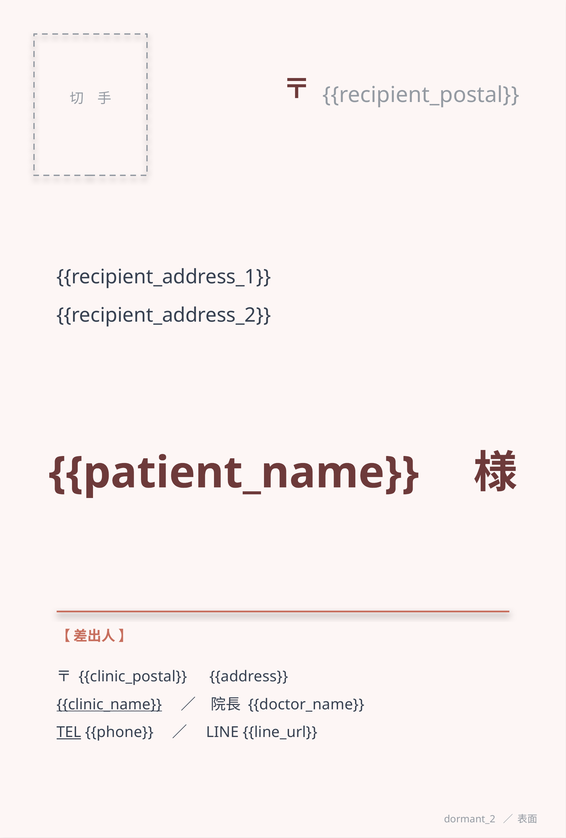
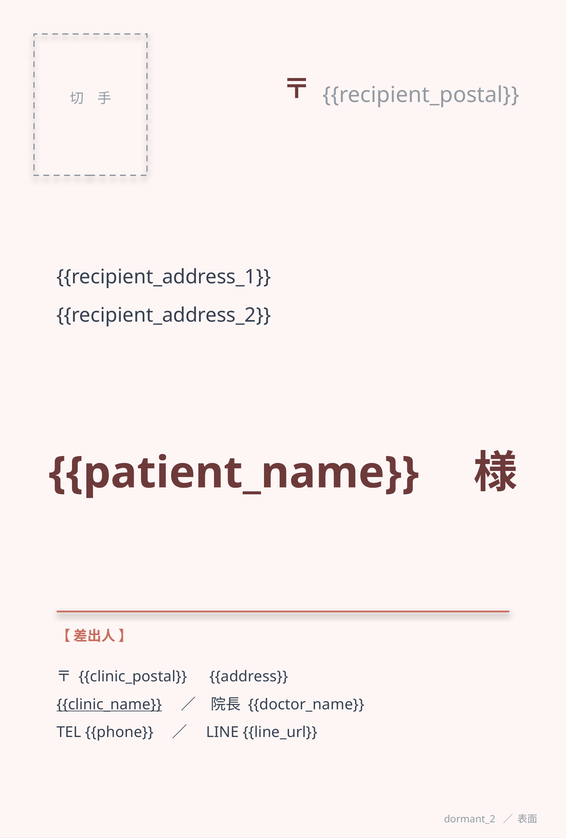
TEL underline: present -> none
